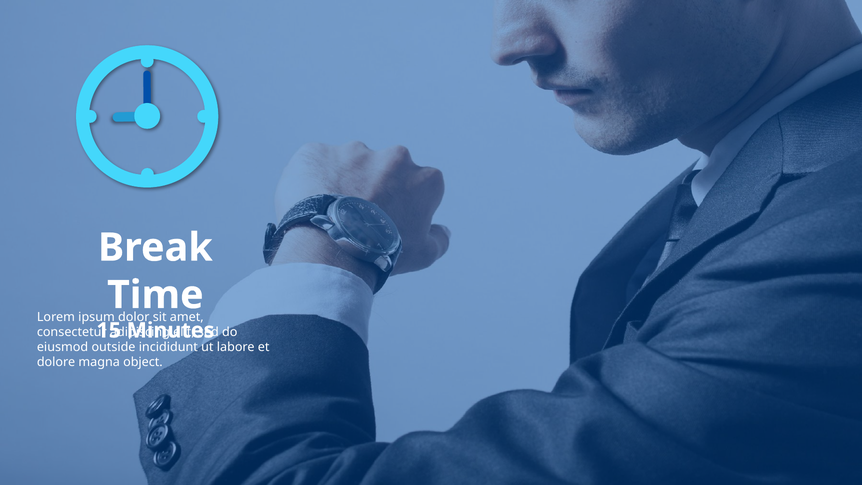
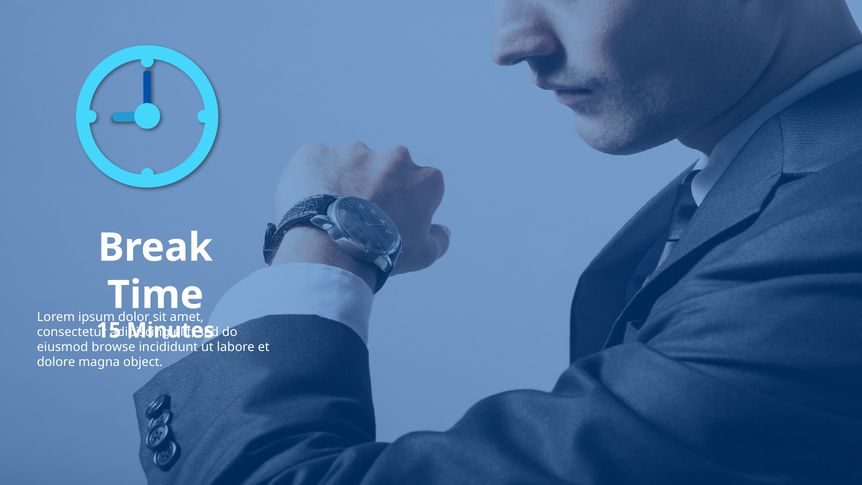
outside: outside -> browse
